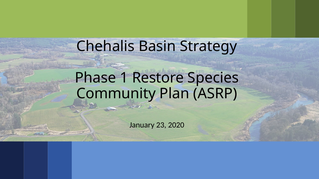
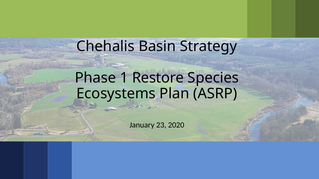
Community: Community -> Ecosystems
